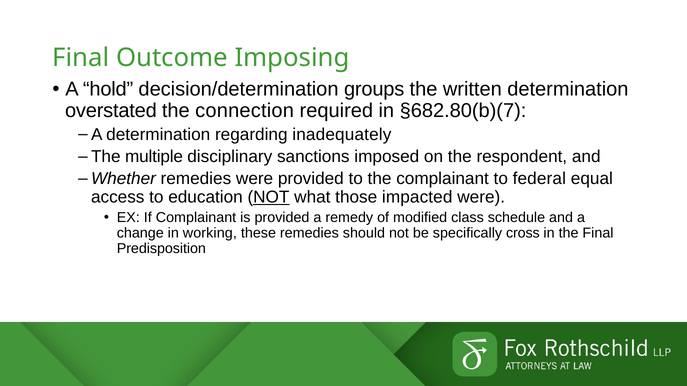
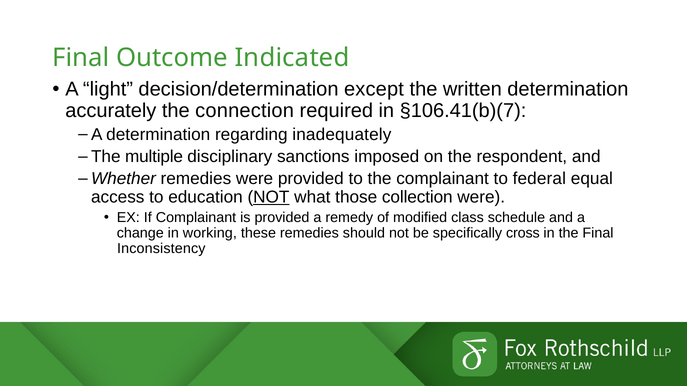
Imposing: Imposing -> Indicated
hold: hold -> light
groups: groups -> except
overstated: overstated -> accurately
§682.80(b)(7: §682.80(b)(7 -> §106.41(b)(7
impacted: impacted -> collection
Predisposition: Predisposition -> Inconsistency
